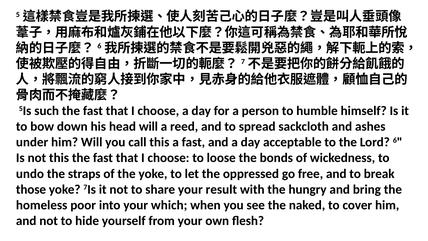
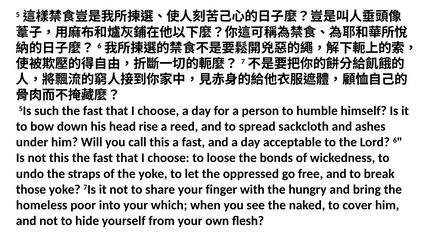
head will: will -> rise
result: result -> finger
